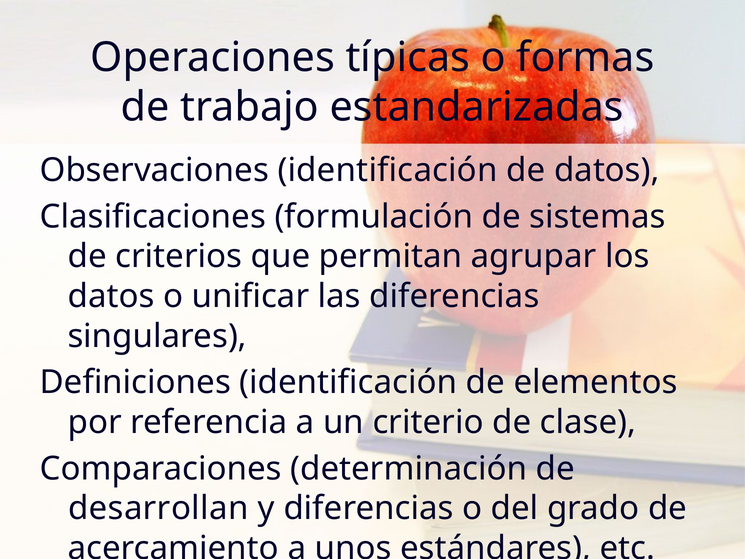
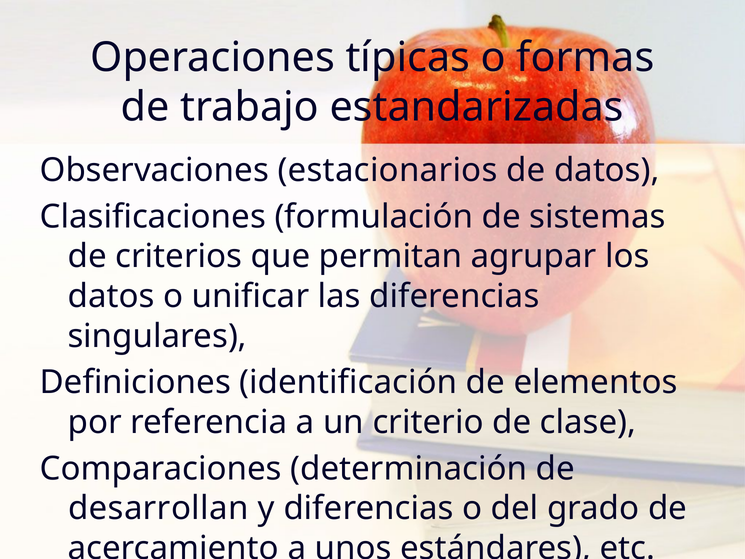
Observaciones identificación: identificación -> estacionarios
